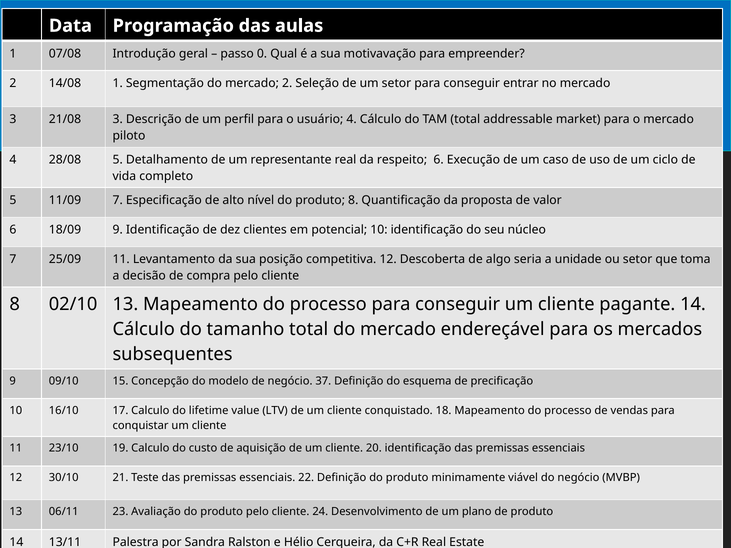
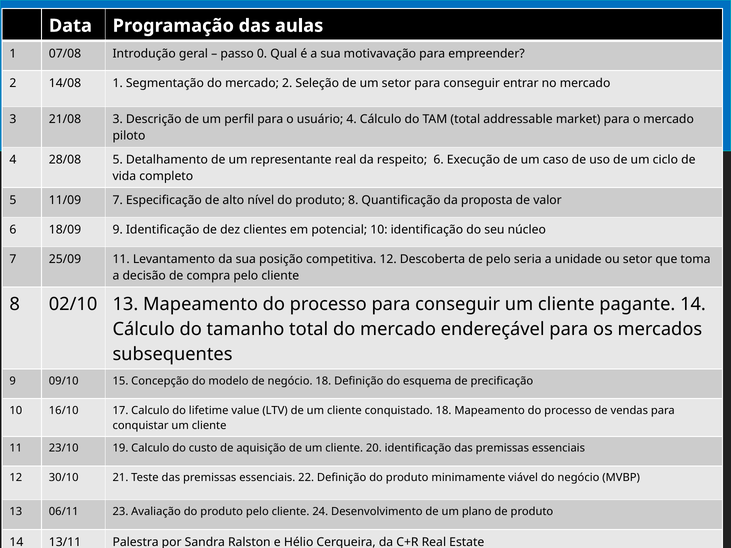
de algo: algo -> pelo
negócio 37: 37 -> 18
